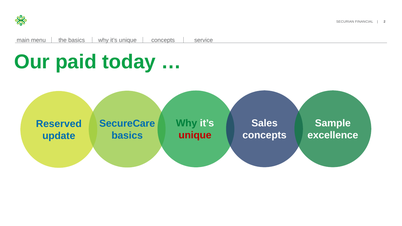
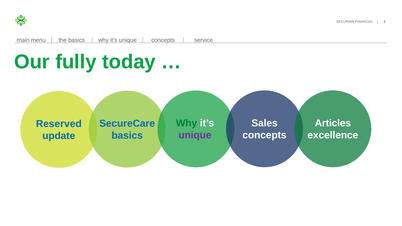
paid: paid -> fully
Sample: Sample -> Articles
unique at (195, 135) colour: red -> purple
